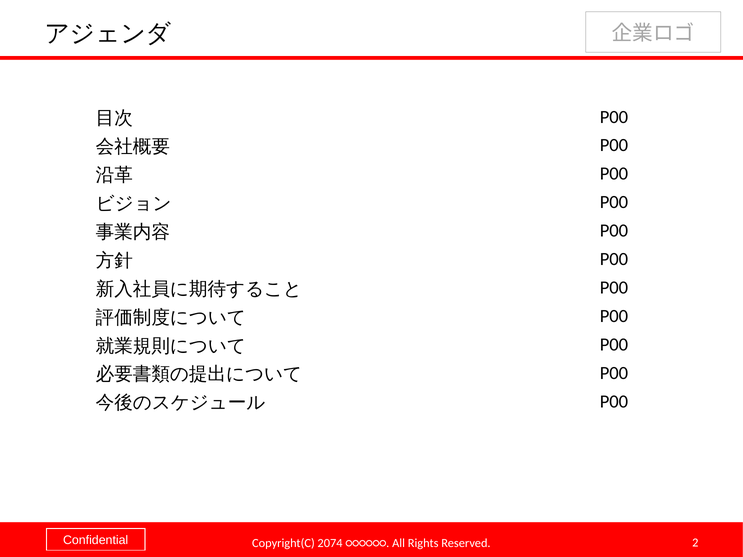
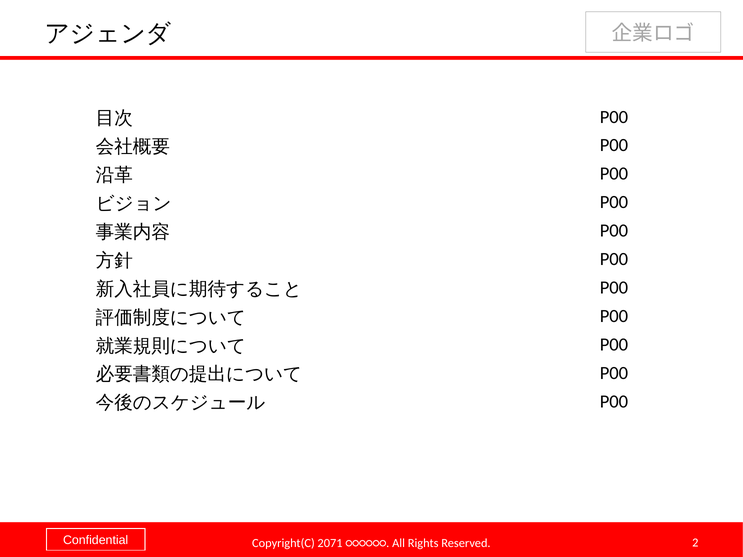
2074: 2074 -> 2071
